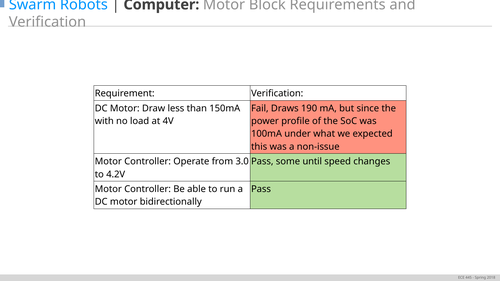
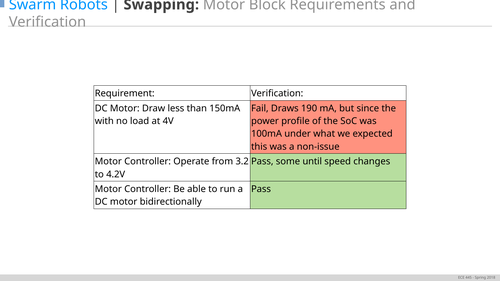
Computer: Computer -> Swapping
3.0: 3.0 -> 3.2
